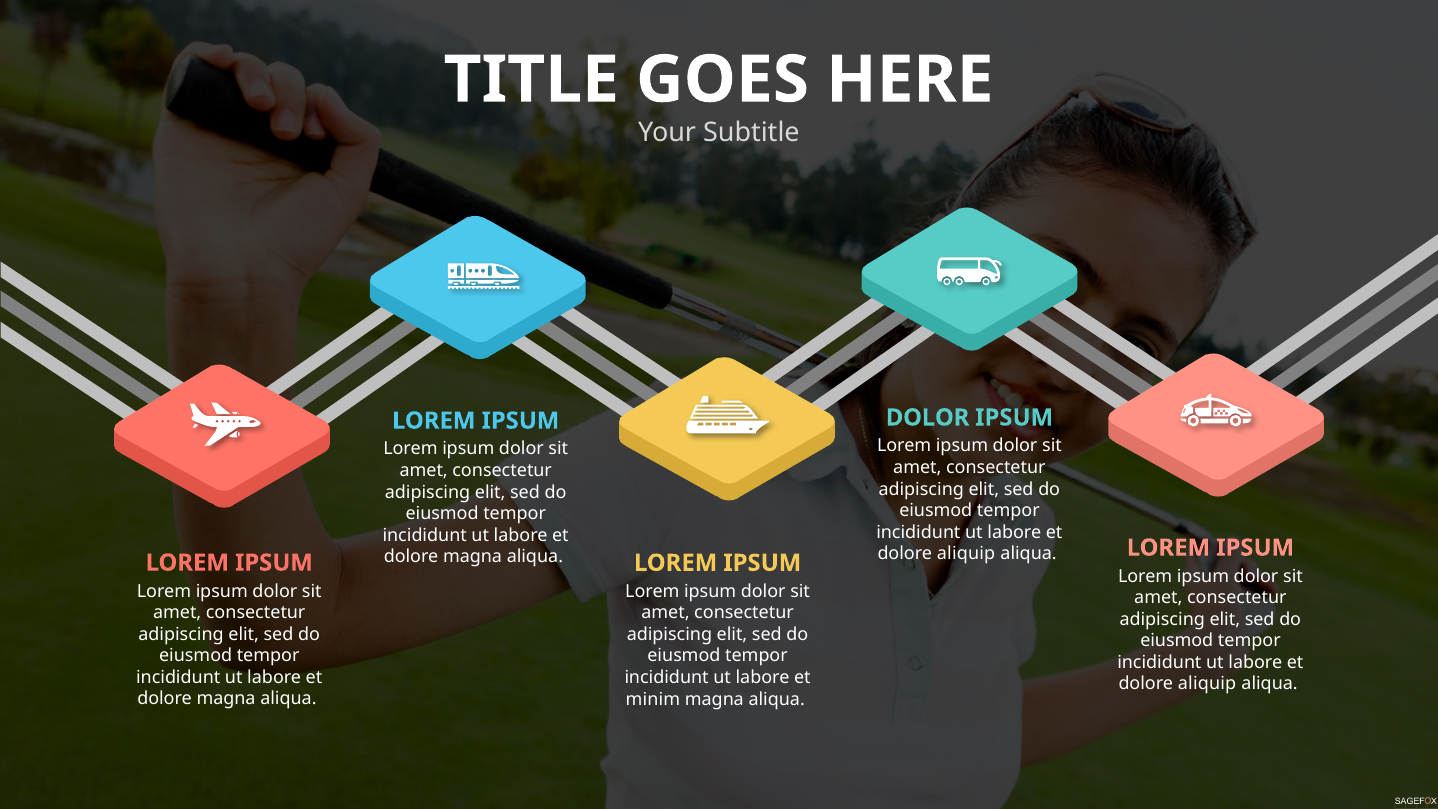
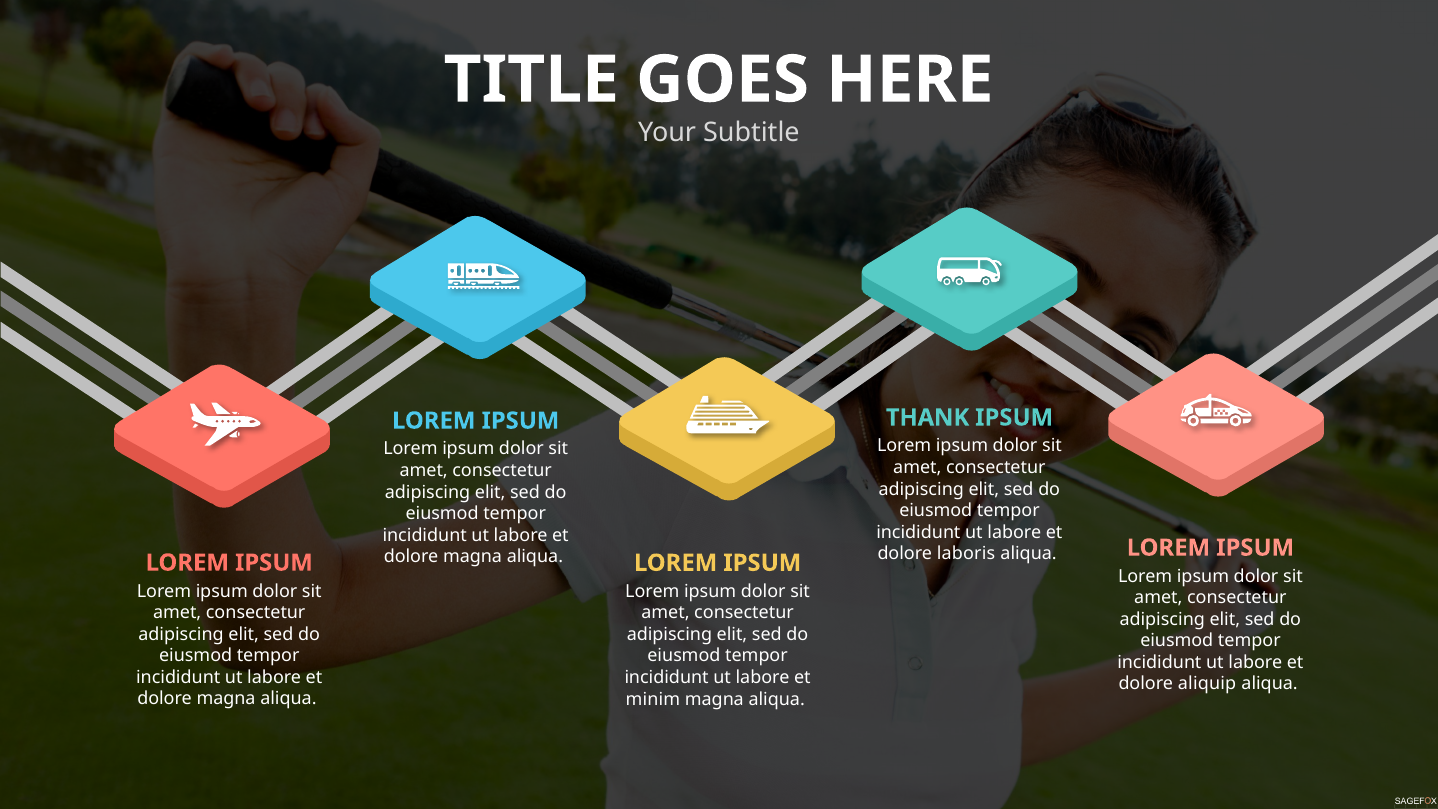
DOLOR at (928, 418): DOLOR -> THANK
aliquip at (966, 554): aliquip -> laboris
